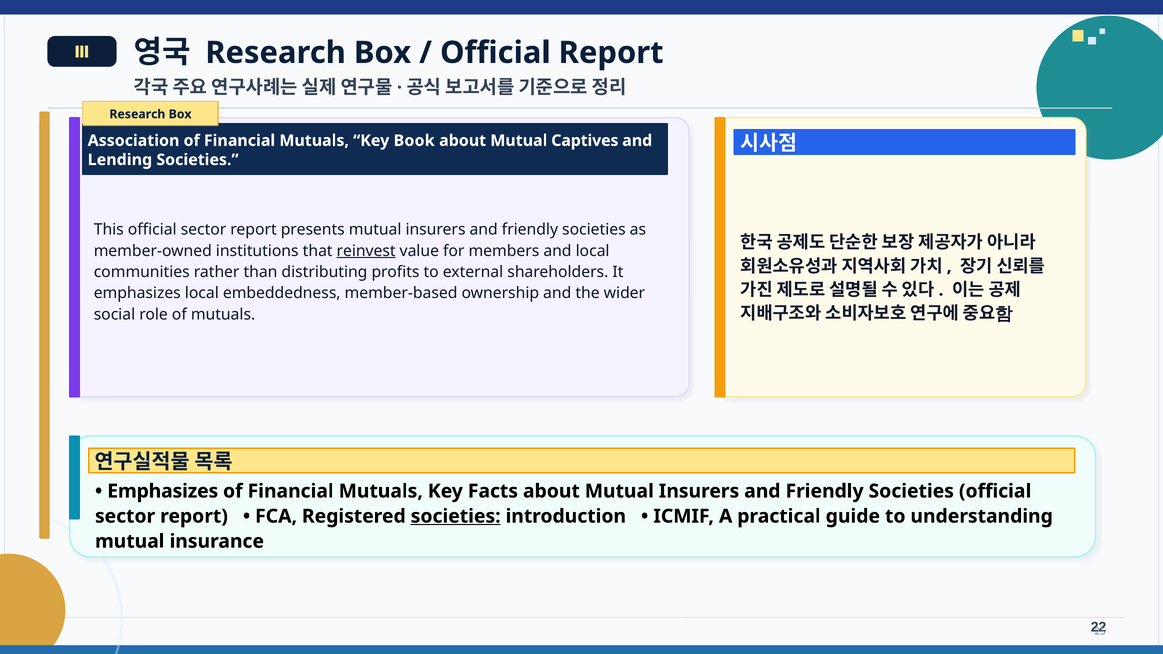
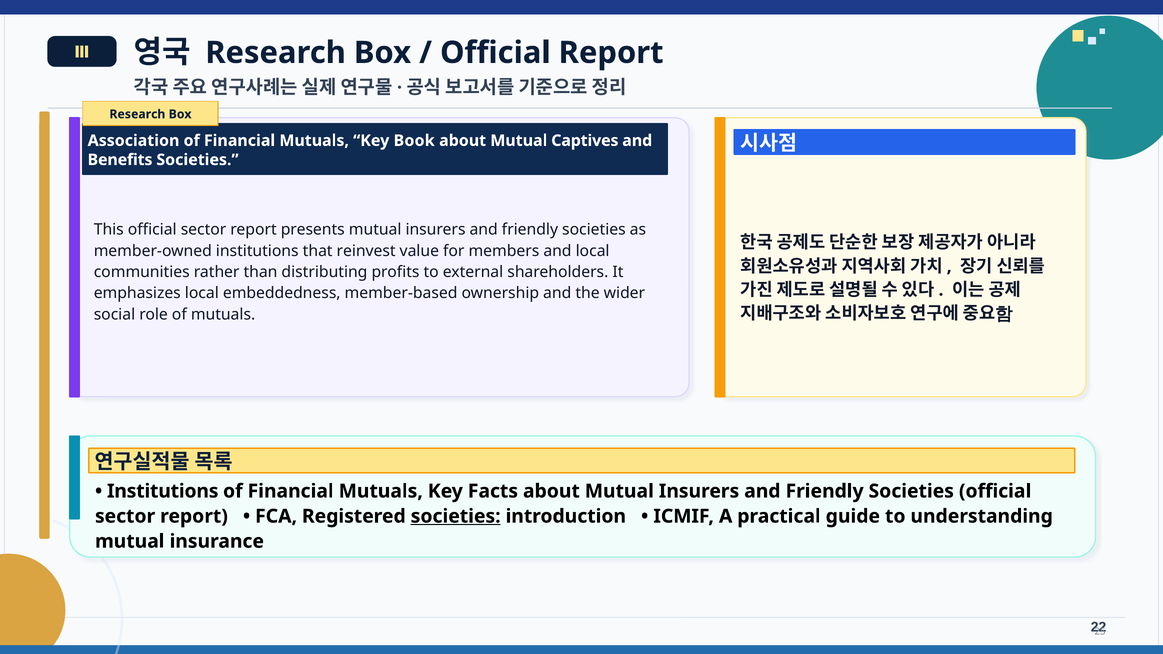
Lending: Lending -> Benefits
reinvest underline: present -> none
Emphasizes at (163, 491): Emphasizes -> Institutions
